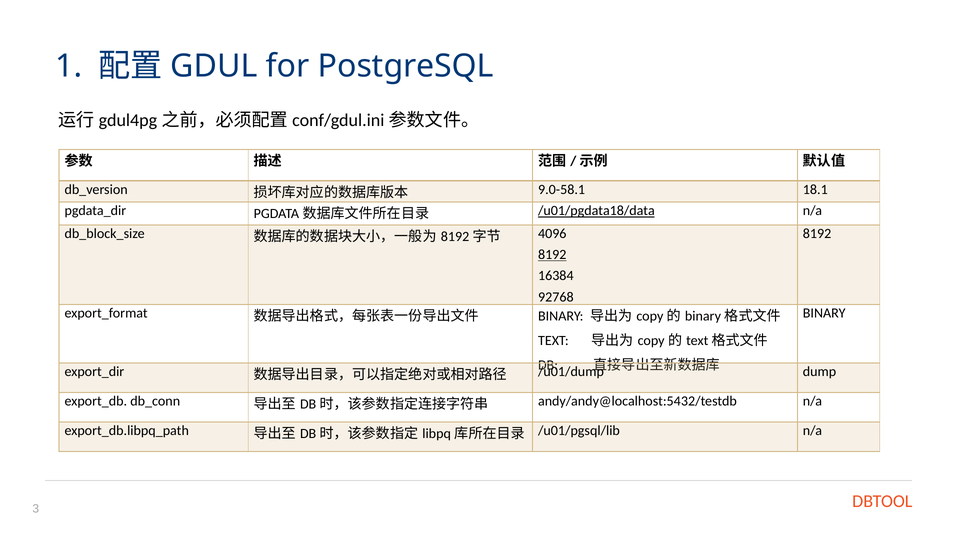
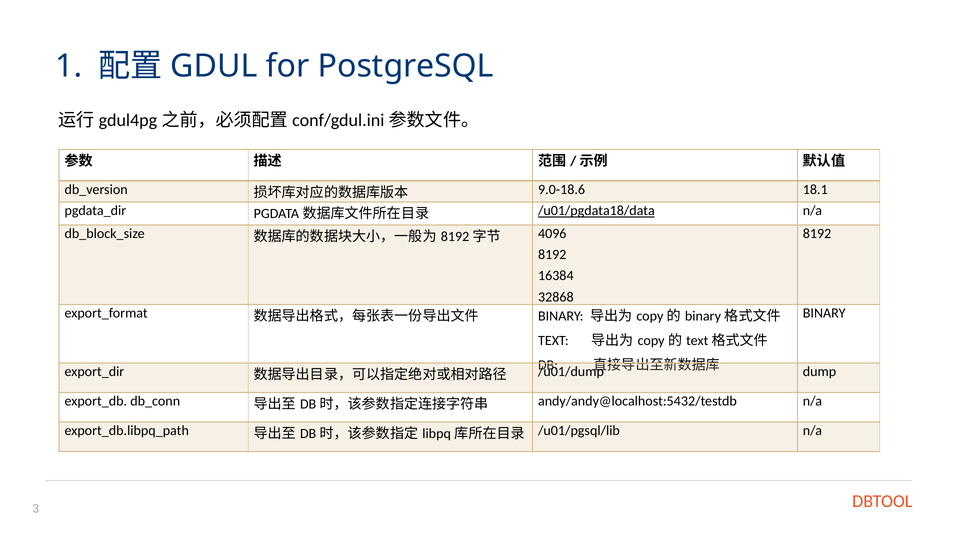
9.0-58.1: 9.0-58.1 -> 9.0-18.6
8192 at (552, 255) underline: present -> none
92768: 92768 -> 32868
